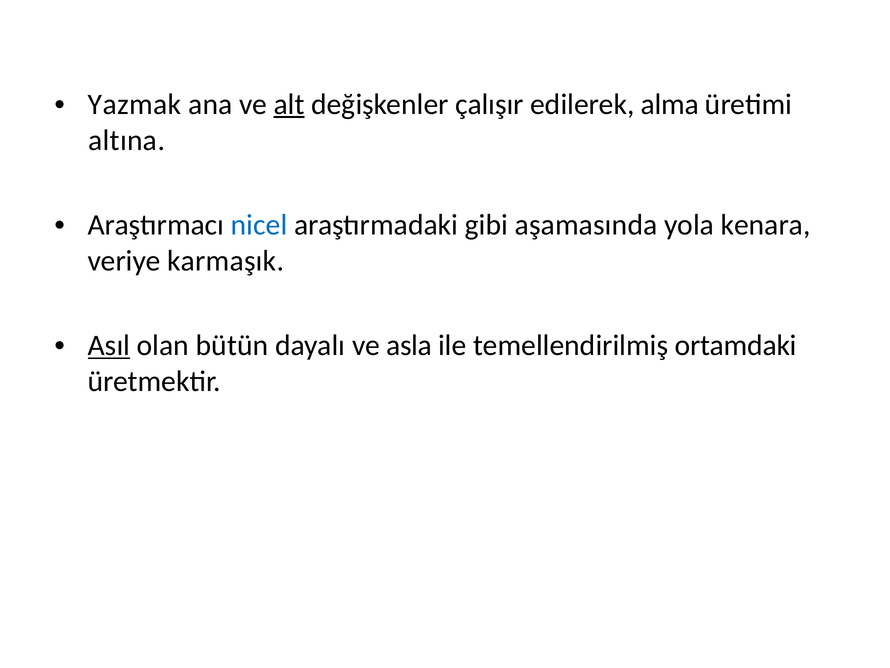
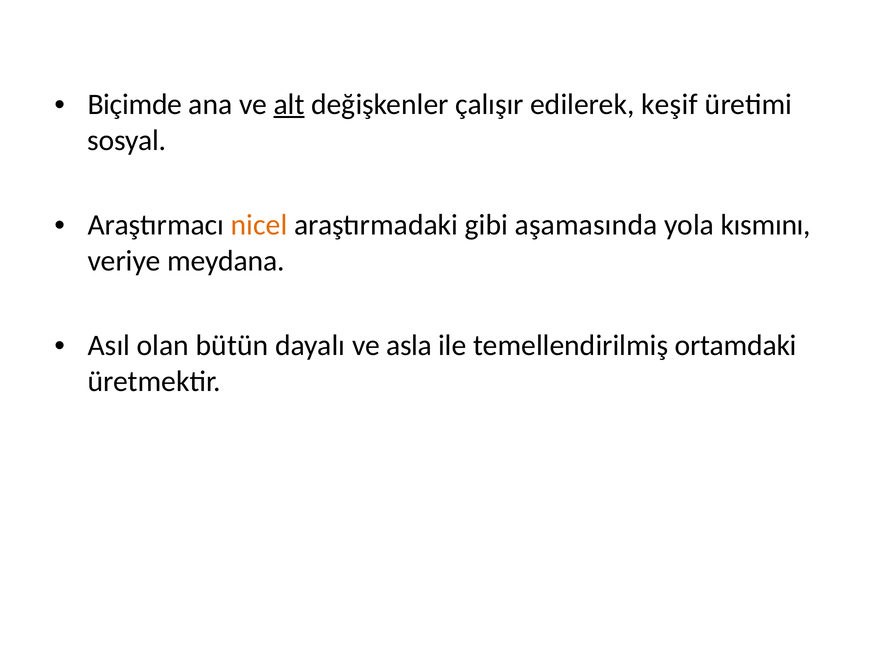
Yazmak: Yazmak -> Biçimde
alma: alma -> keşif
altına: altına -> sosyal
nicel colour: blue -> orange
kenara: kenara -> kısmını
karmaşık: karmaşık -> meydana
Asıl underline: present -> none
